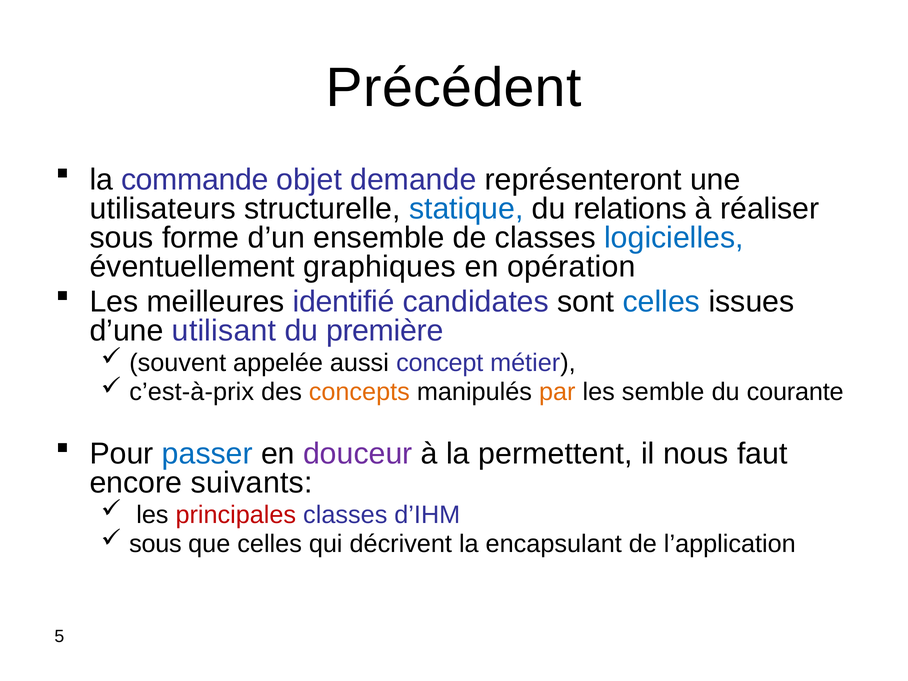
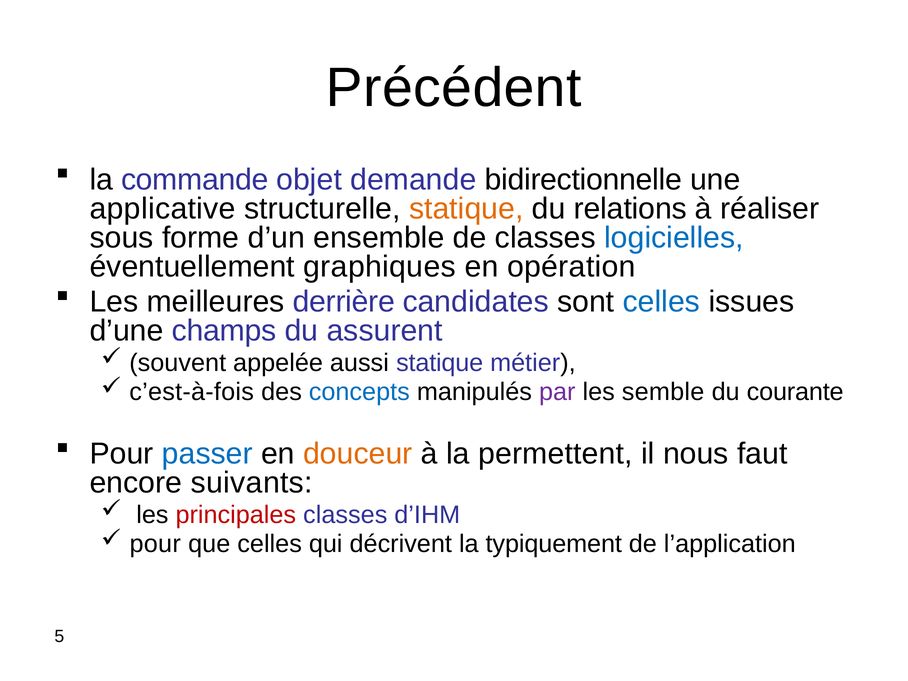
représenteront: représenteront -> bidirectionnelle
utilisateurs: utilisateurs -> applicative
statique at (466, 209) colour: blue -> orange
identifié: identifié -> derrière
utilisant: utilisant -> champs
première: première -> assurent
aussi concept: concept -> statique
c’est-à-prix: c’est-à-prix -> c’est-à-fois
concepts colour: orange -> blue
par colour: orange -> purple
douceur colour: purple -> orange
sous at (155, 544): sous -> pour
encapsulant: encapsulant -> typiquement
